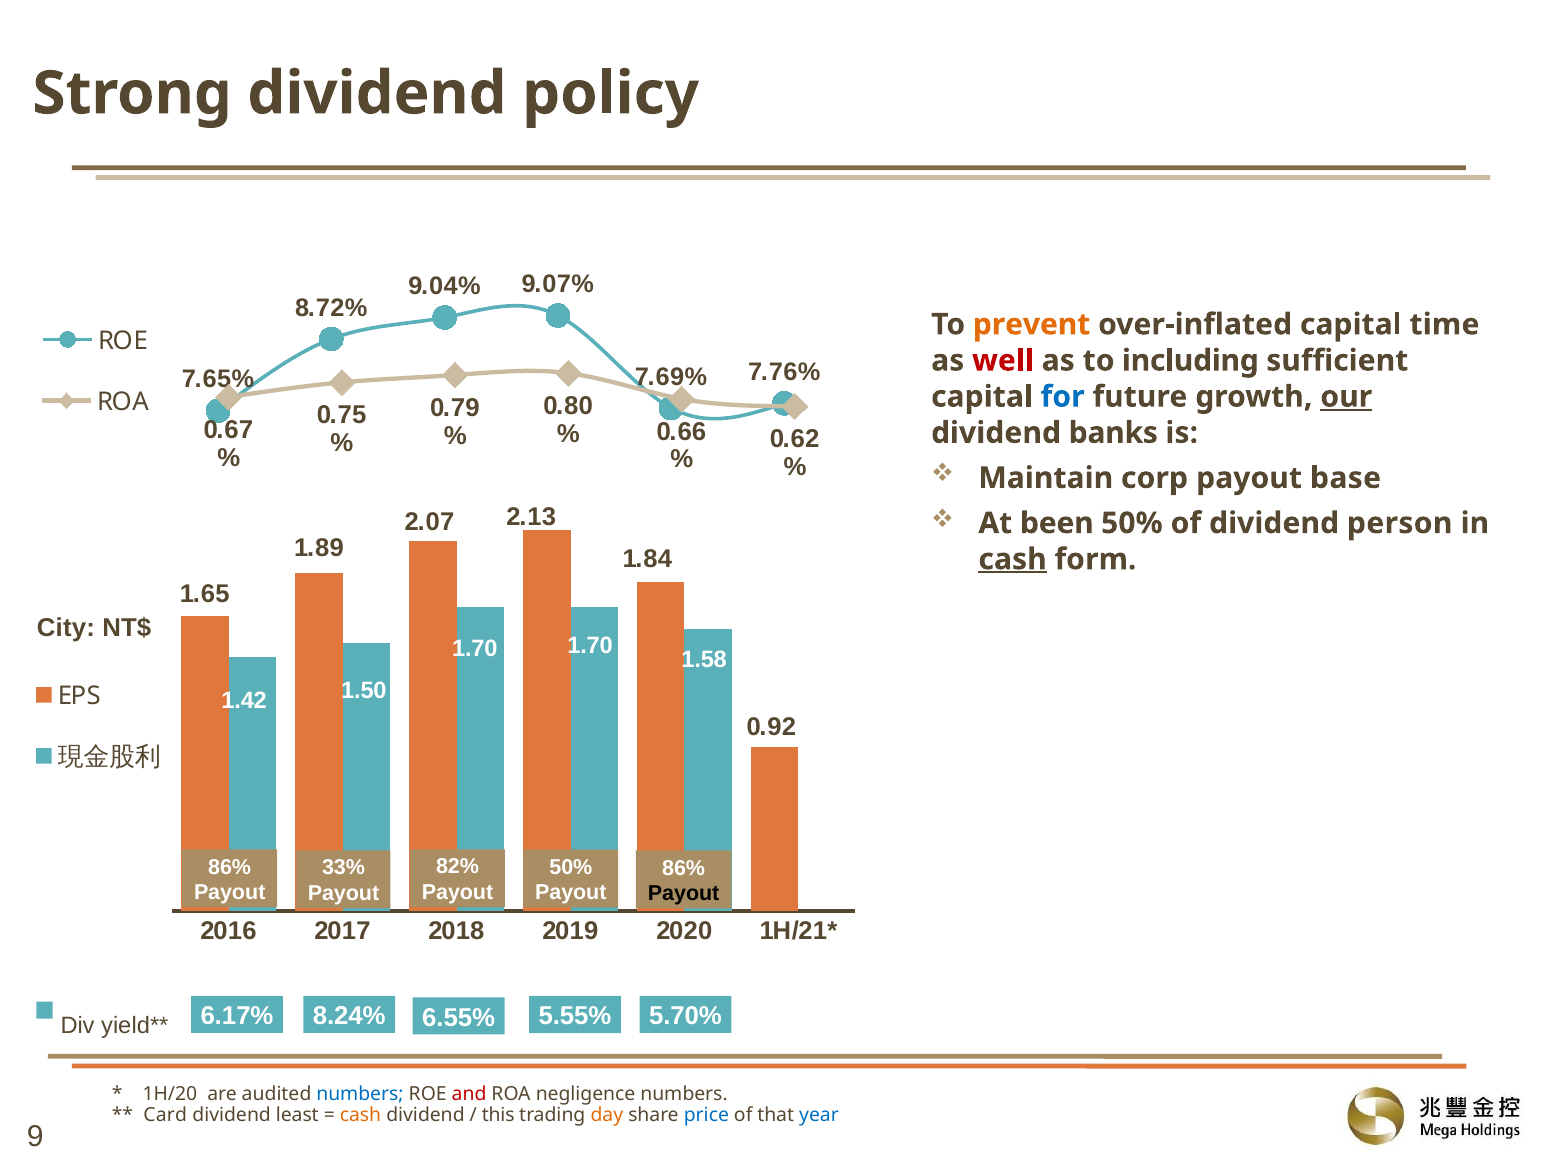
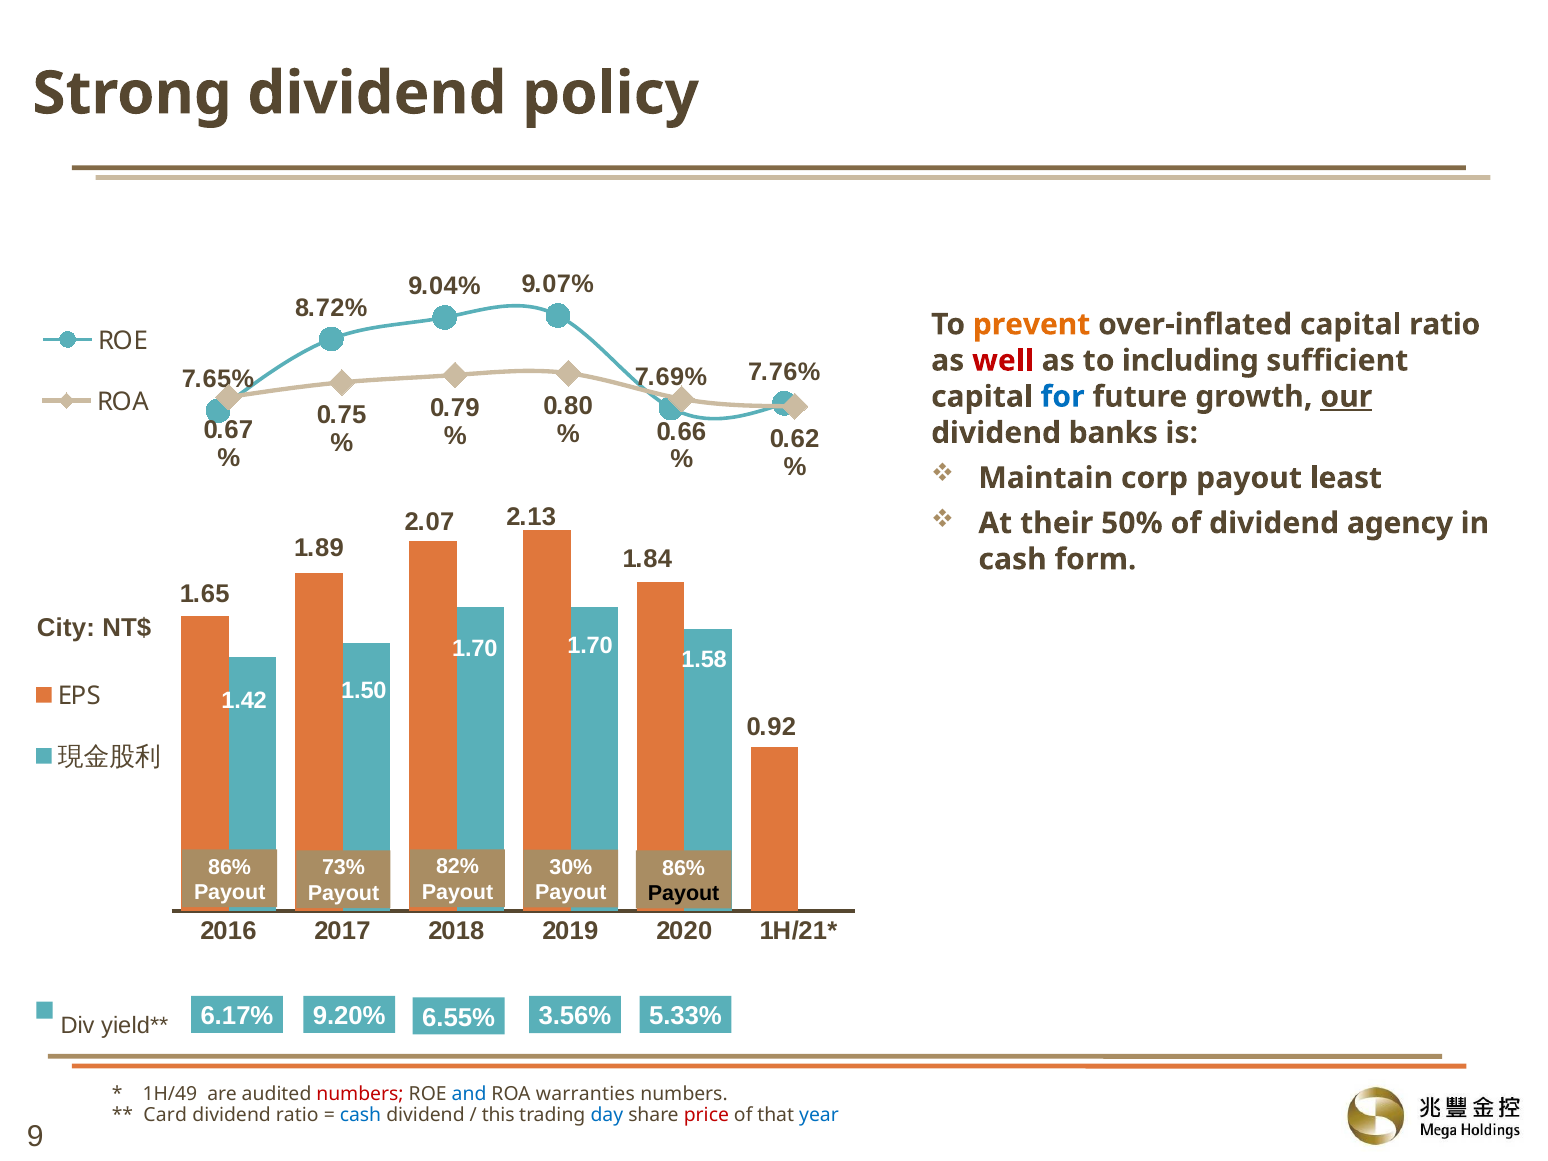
capital time: time -> ratio
base: base -> least
been: been -> their
person: person -> agency
cash at (1013, 559) underline: present -> none
50% at (571, 867): 50% -> 30%
33%: 33% -> 73%
5.70%: 5.70% -> 5.33%
8.24%: 8.24% -> 9.20%
5.55%: 5.55% -> 3.56%
1H/20: 1H/20 -> 1H/49
numbers at (360, 1094) colour: blue -> red
and colour: red -> blue
negligence: negligence -> warranties
dividend least: least -> ratio
cash at (360, 1115) colour: orange -> blue
day colour: orange -> blue
price colour: blue -> red
